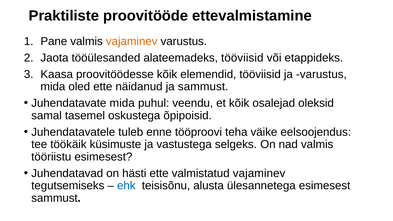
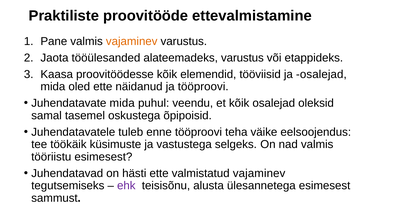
alateemadeks tööviisid: tööviisid -> varustus
ja varustus: varustus -> osalejad
ja sammust: sammust -> tööproovi
ehk colour: blue -> purple
